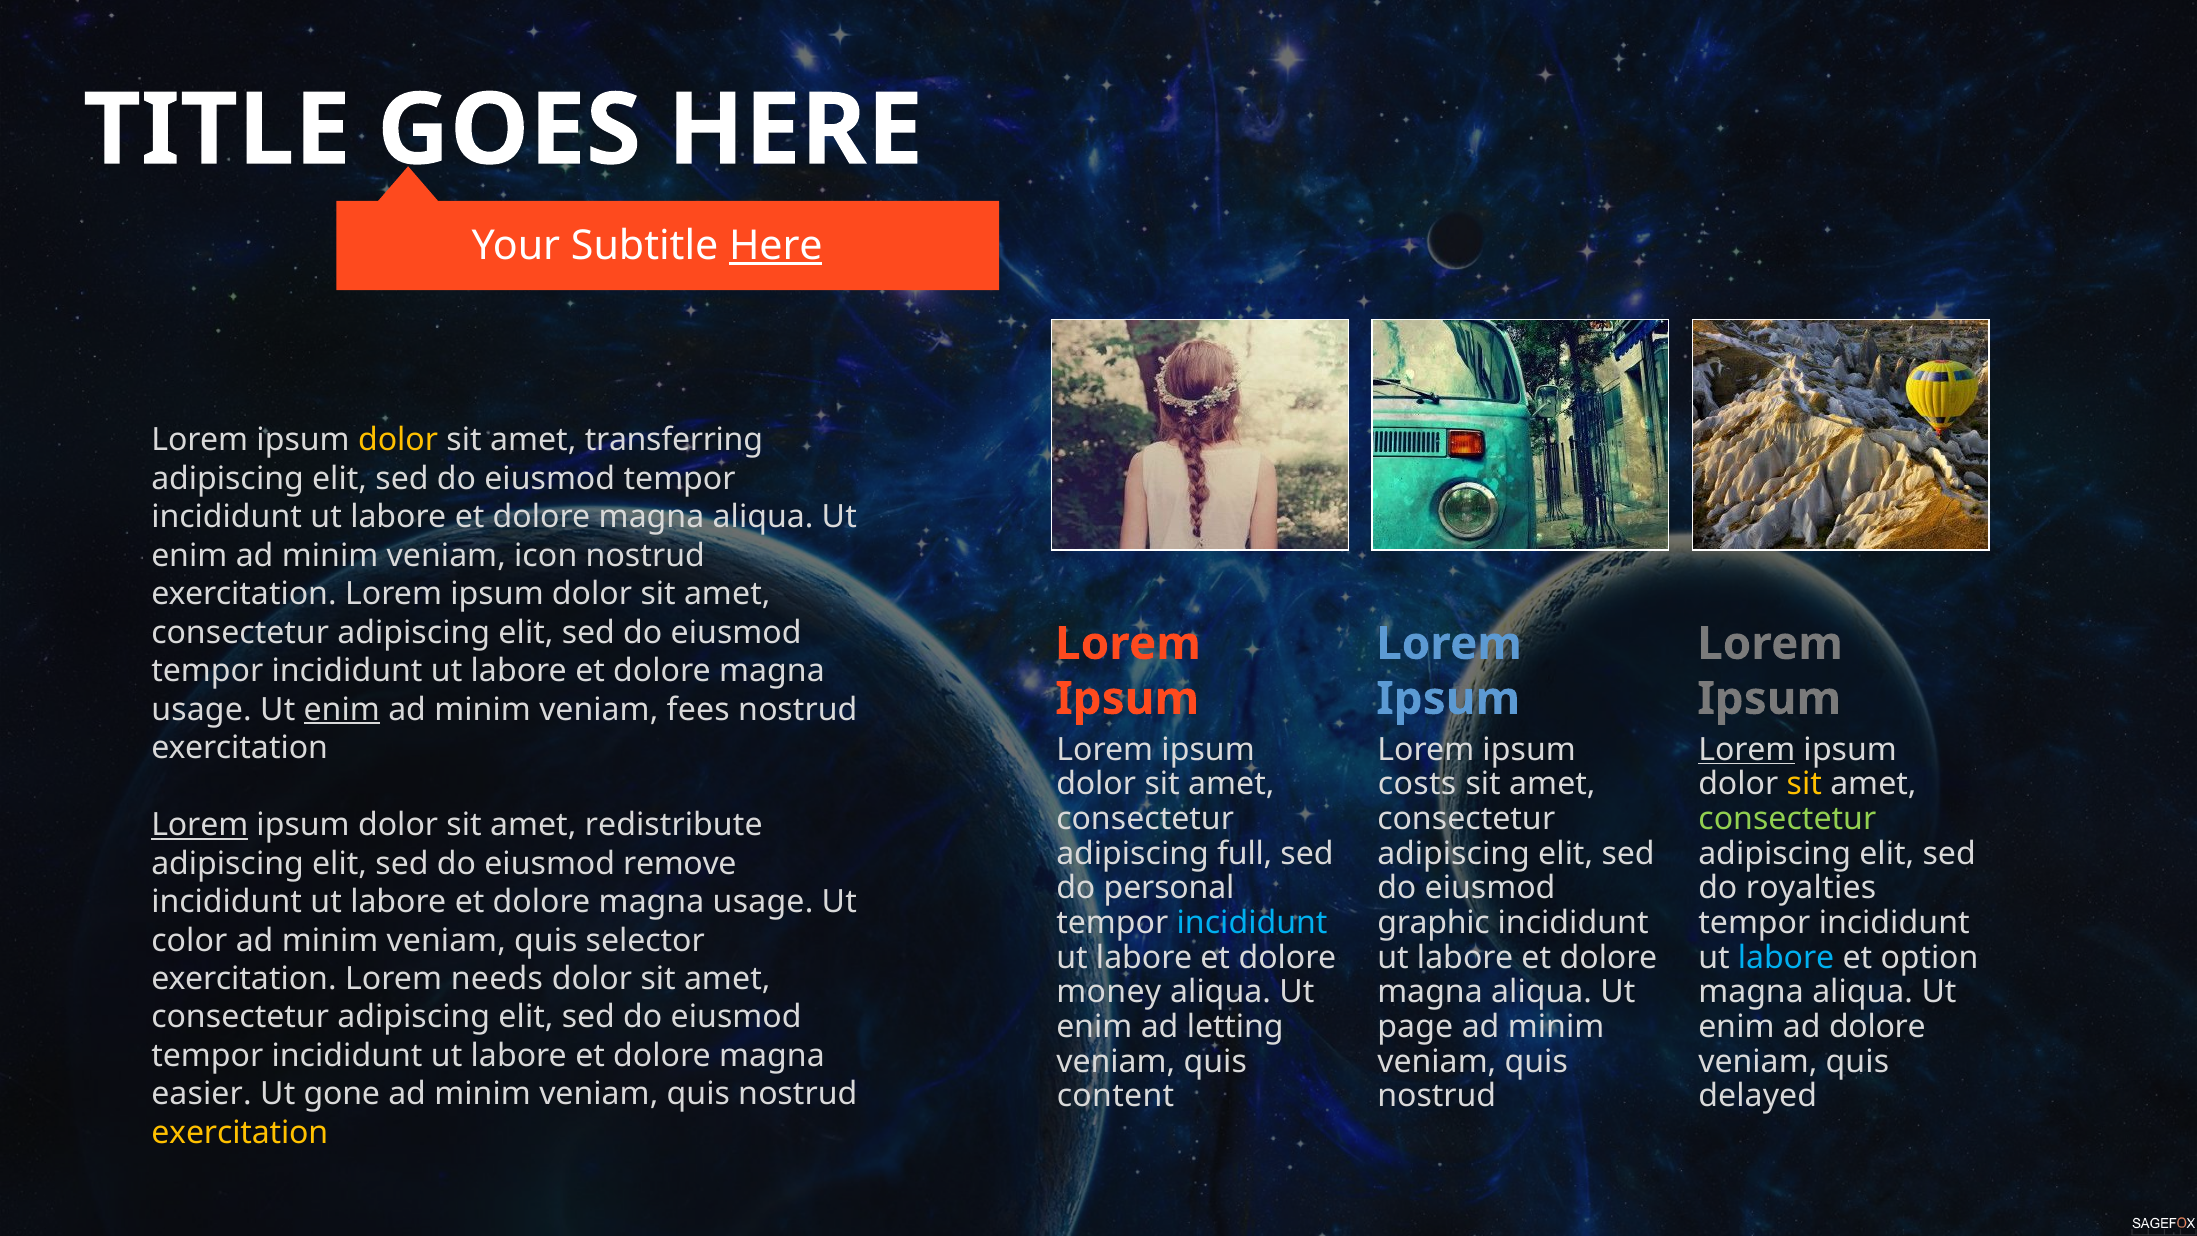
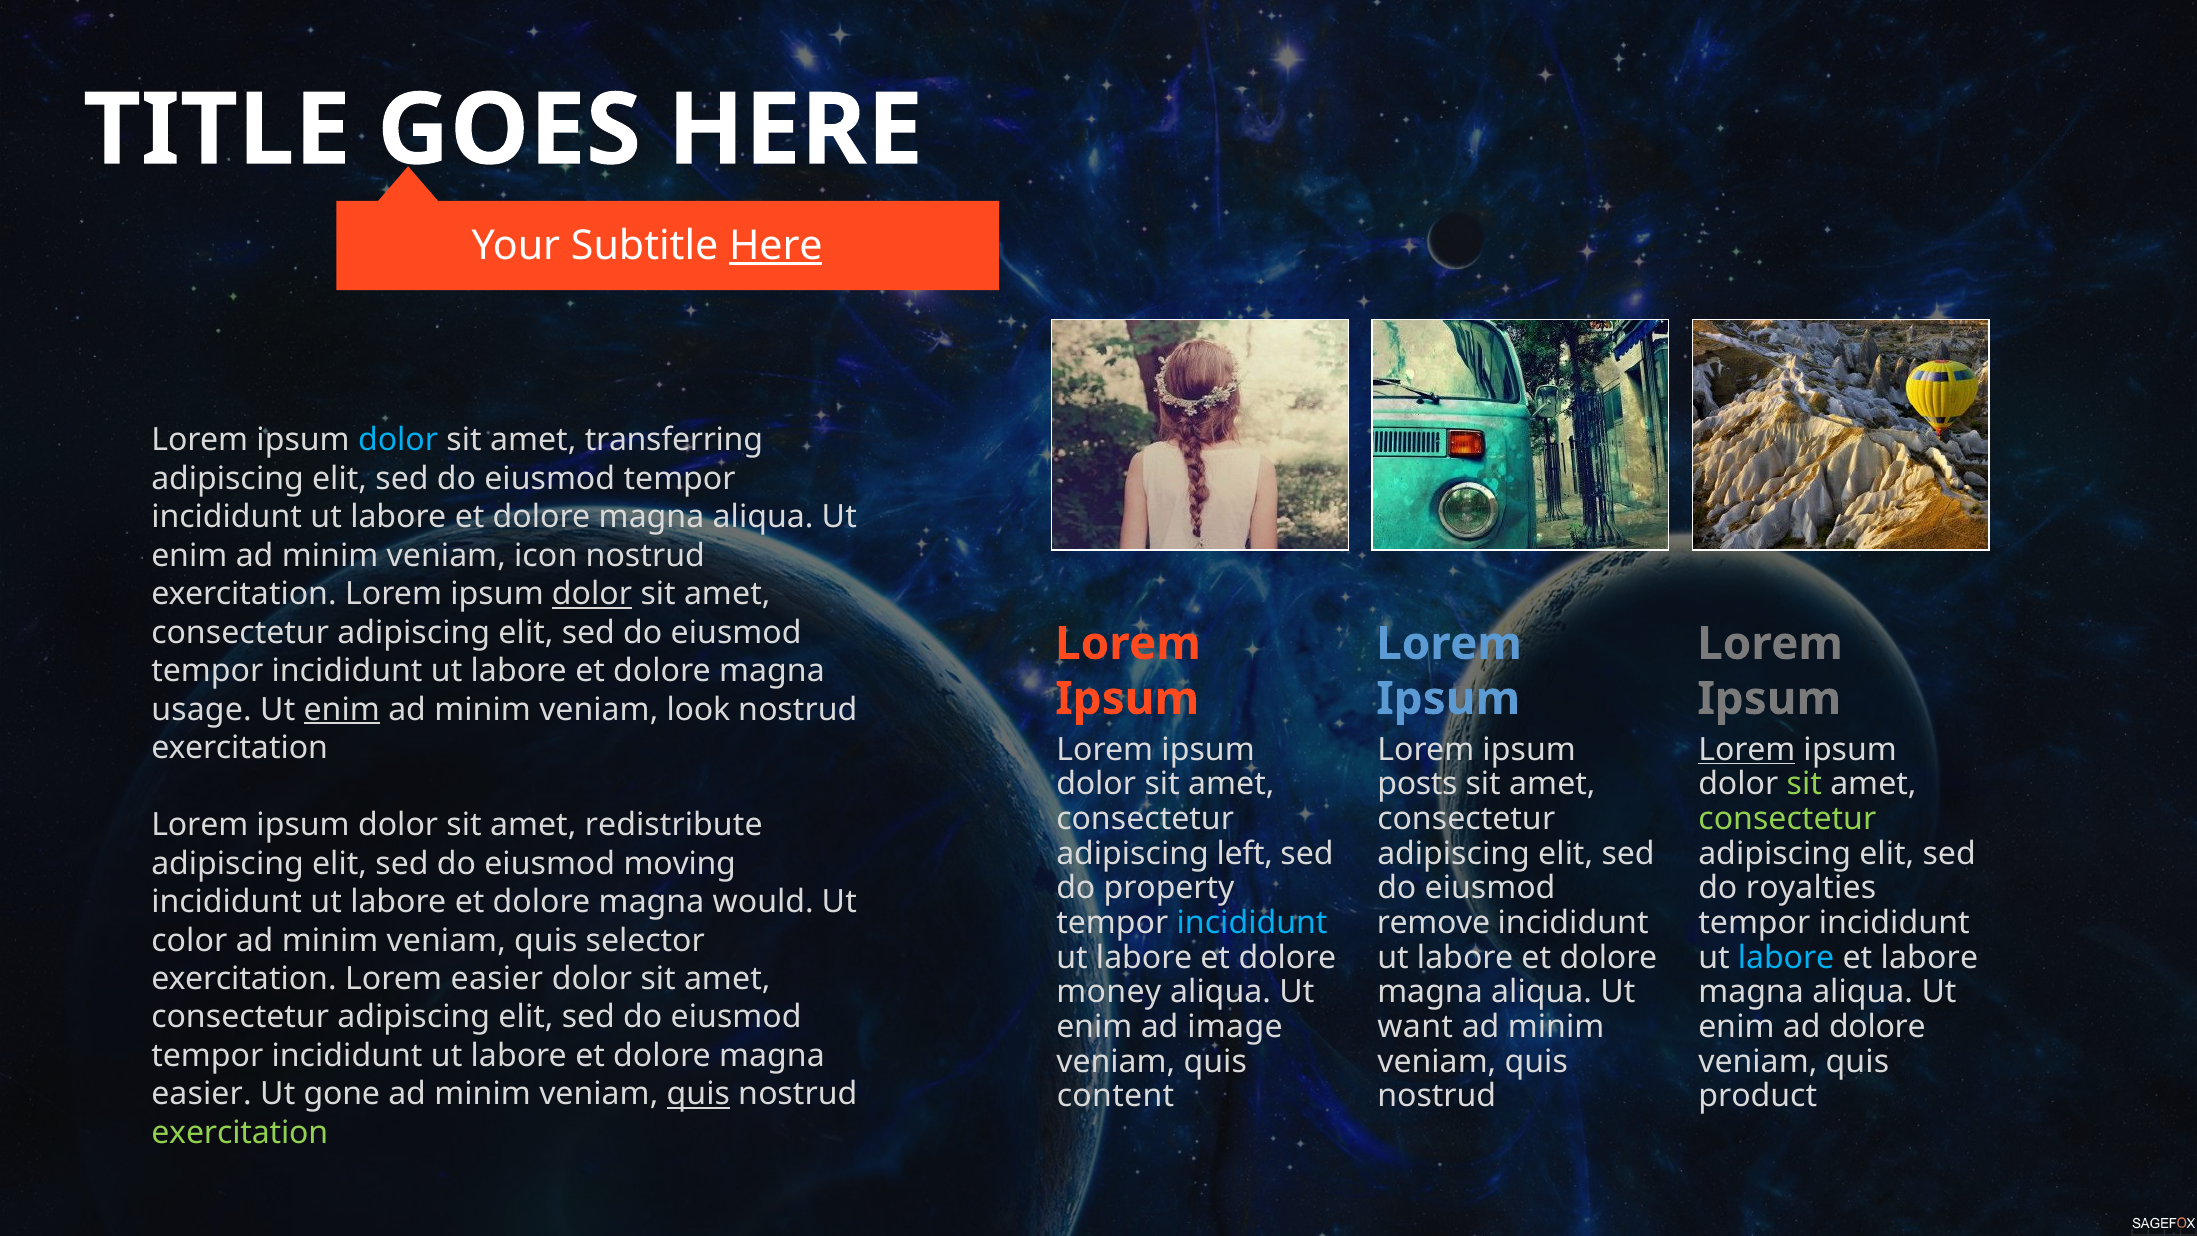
dolor at (398, 440) colour: yellow -> light blue
dolor at (592, 594) underline: none -> present
fees: fees -> look
costs: costs -> posts
sit at (1804, 784) colour: yellow -> light green
Lorem at (200, 825) underline: present -> none
full: full -> left
remove: remove -> moving
personal: personal -> property
usage at (763, 902): usage -> would
graphic: graphic -> remove
et option: option -> labore
Lorem needs: needs -> easier
letting: letting -> image
page: page -> want
quis at (698, 1094) underline: none -> present
delayed: delayed -> product
exercitation at (240, 1133) colour: yellow -> light green
